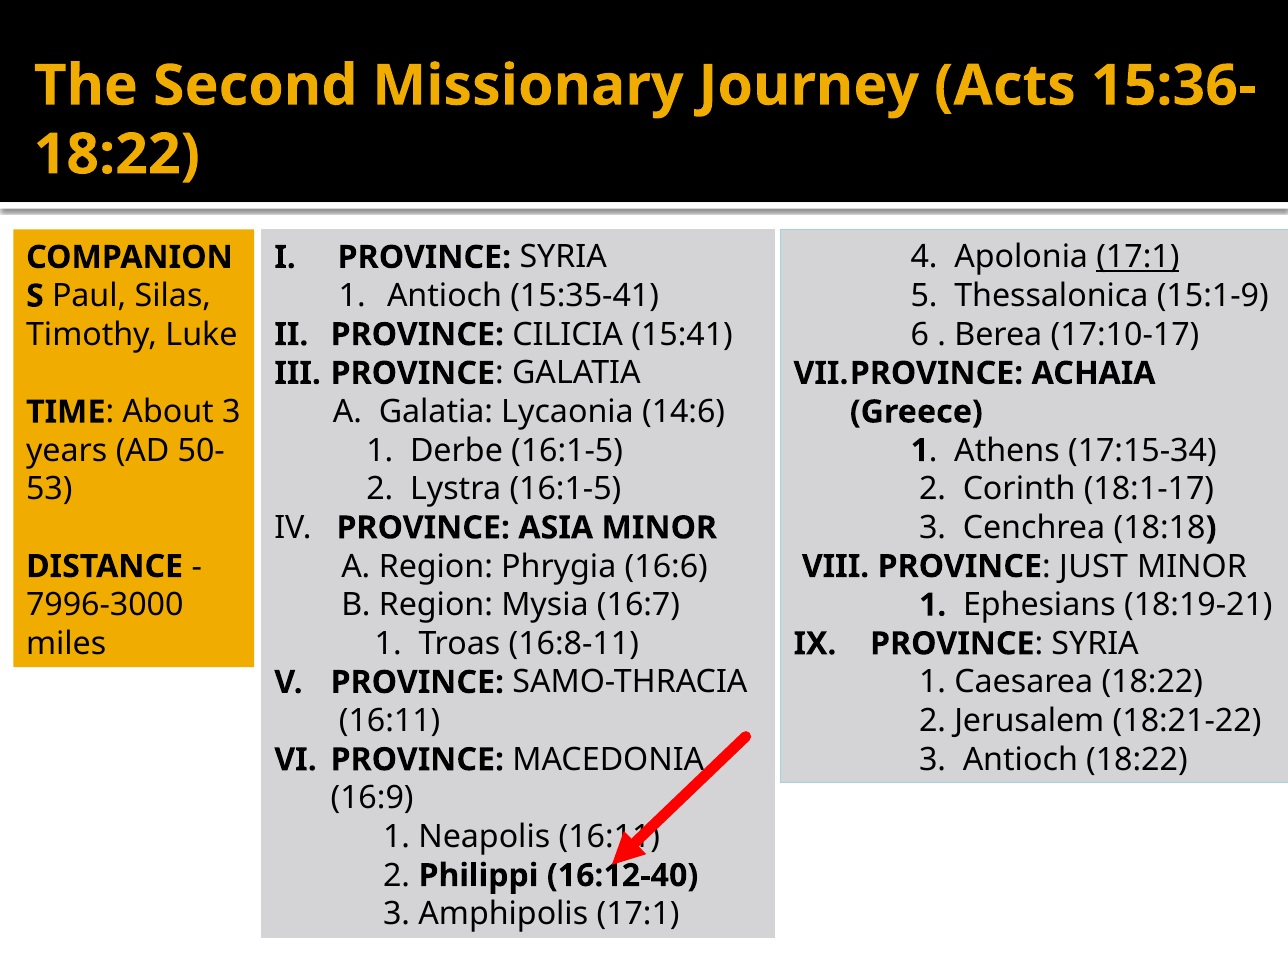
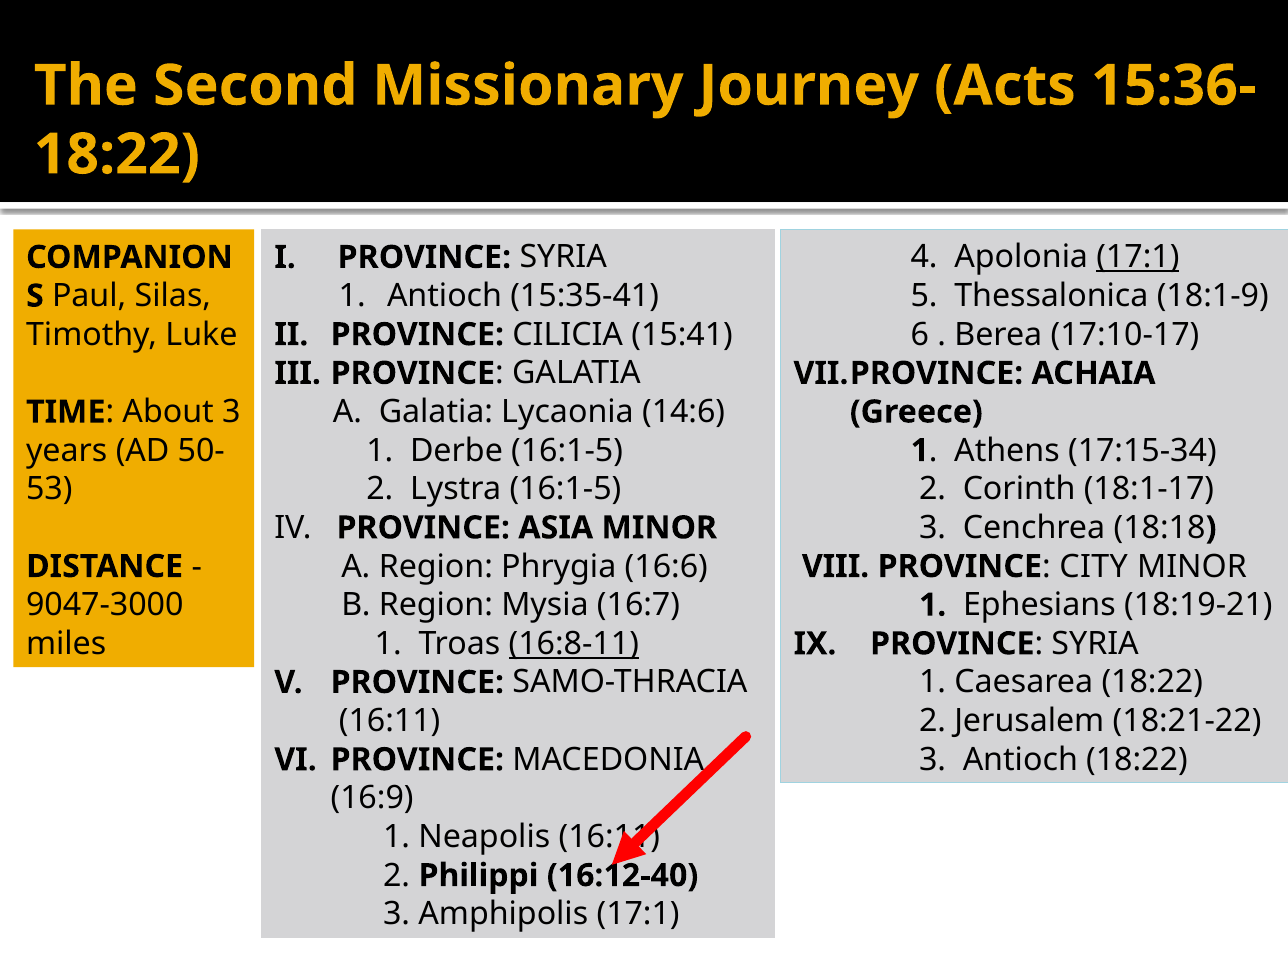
15:1-9: 15:1-9 -> 18:1-9
JUST: JUST -> CITY
7996-3000: 7996-3000 -> 9047-3000
16:8-11 underline: none -> present
